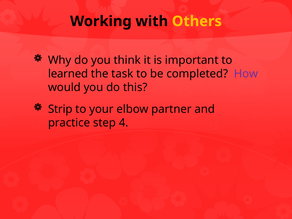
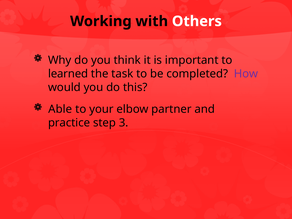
Others colour: yellow -> white
Strip: Strip -> Able
4: 4 -> 3
